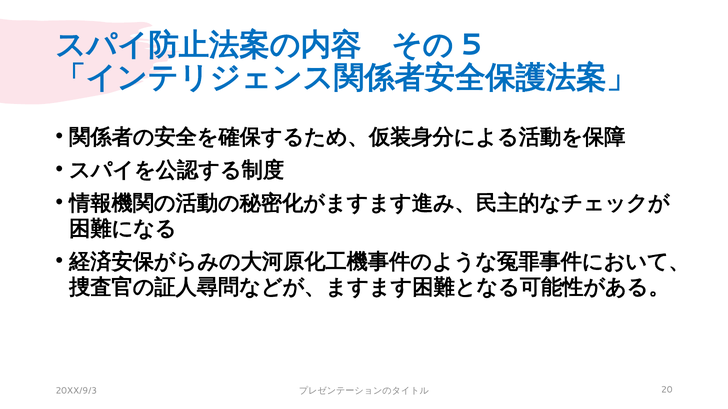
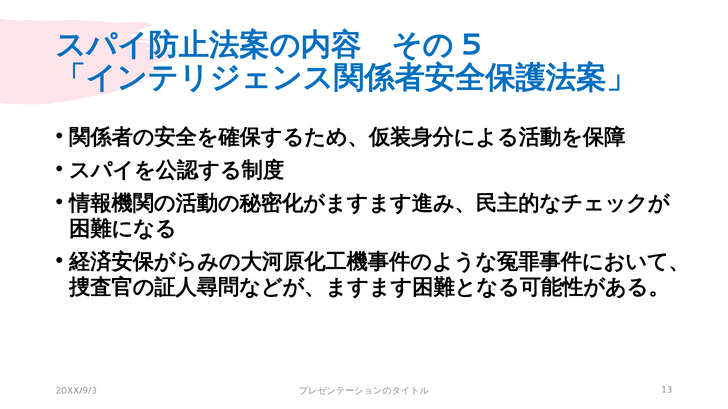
20: 20 -> 13
